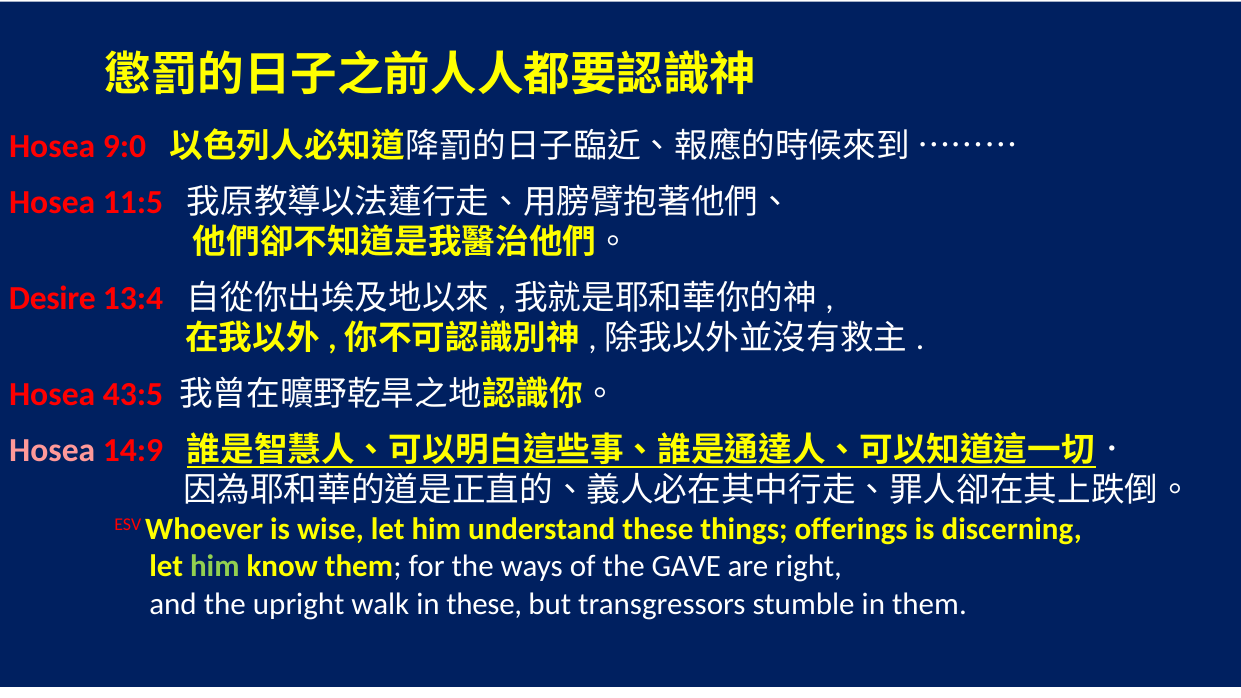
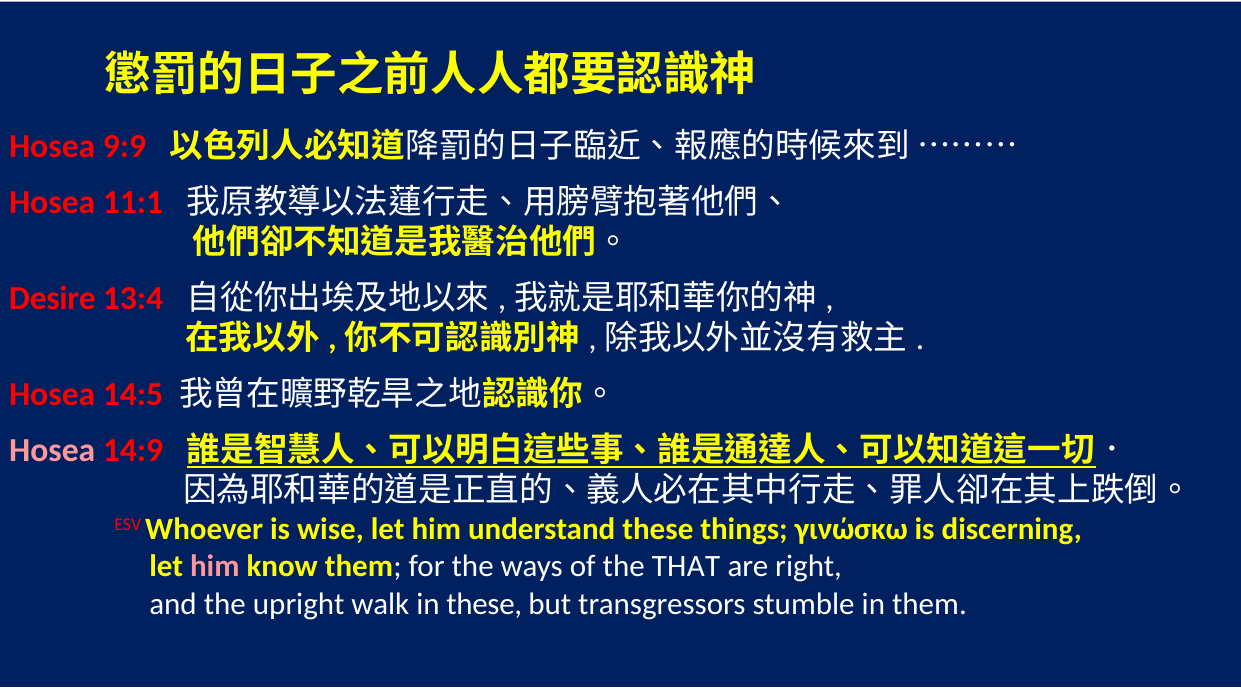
9:0: 9:0 -> 9:9
11:5: 11:5 -> 11:1
43:5: 43:5 -> 14:5
offerings: offerings -> γινώσκω
him at (215, 567) colour: light green -> pink
GAVE: GAVE -> THAT
